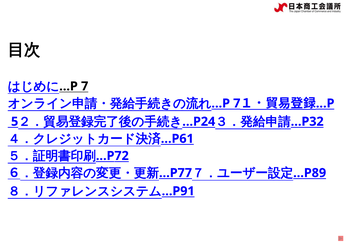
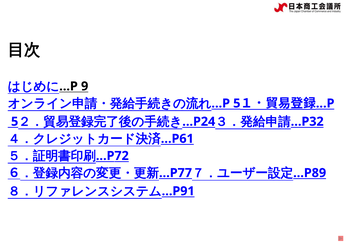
7 at (85, 86): 7 -> 9
7 at (237, 103): 7 -> 5
